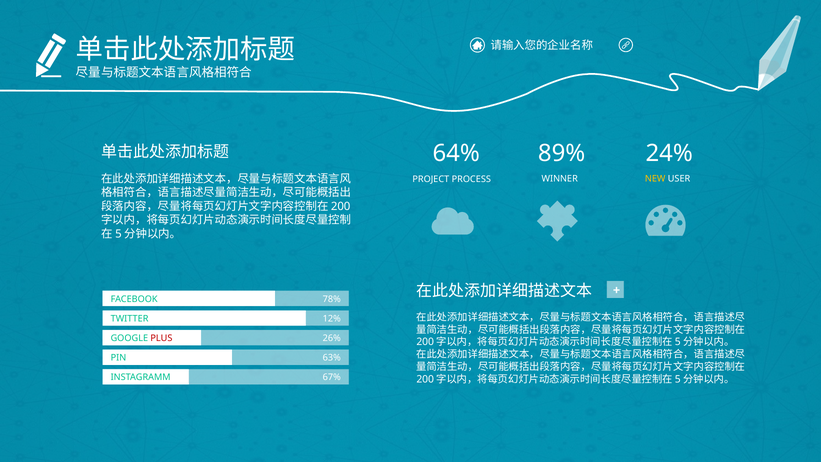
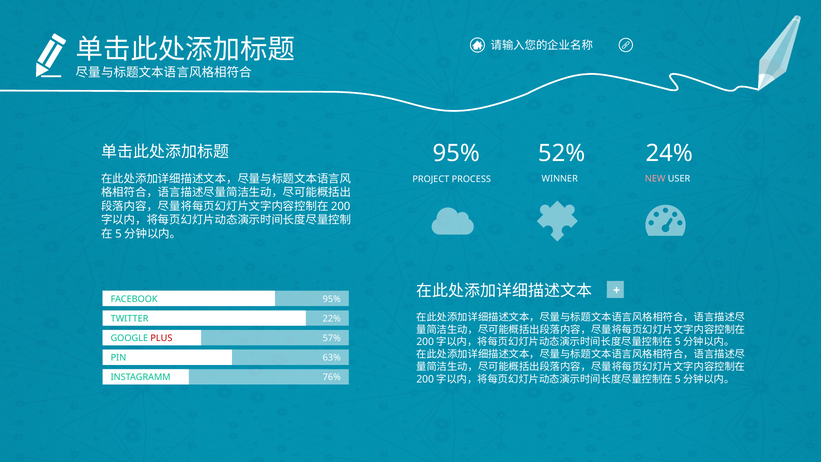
64% at (456, 153): 64% -> 95%
89%: 89% -> 52%
NEW colour: yellow -> pink
78% at (332, 299): 78% -> 95%
12%: 12% -> 22%
26%: 26% -> 57%
67%: 67% -> 76%
